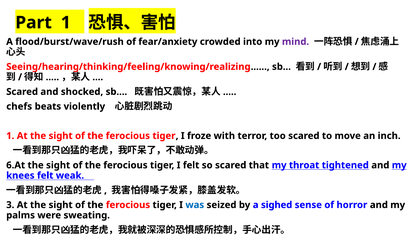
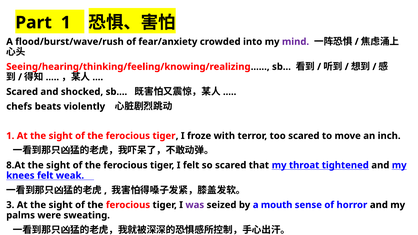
6.At: 6.At -> 8.At
was colour: blue -> purple
sighed: sighed -> mouth
